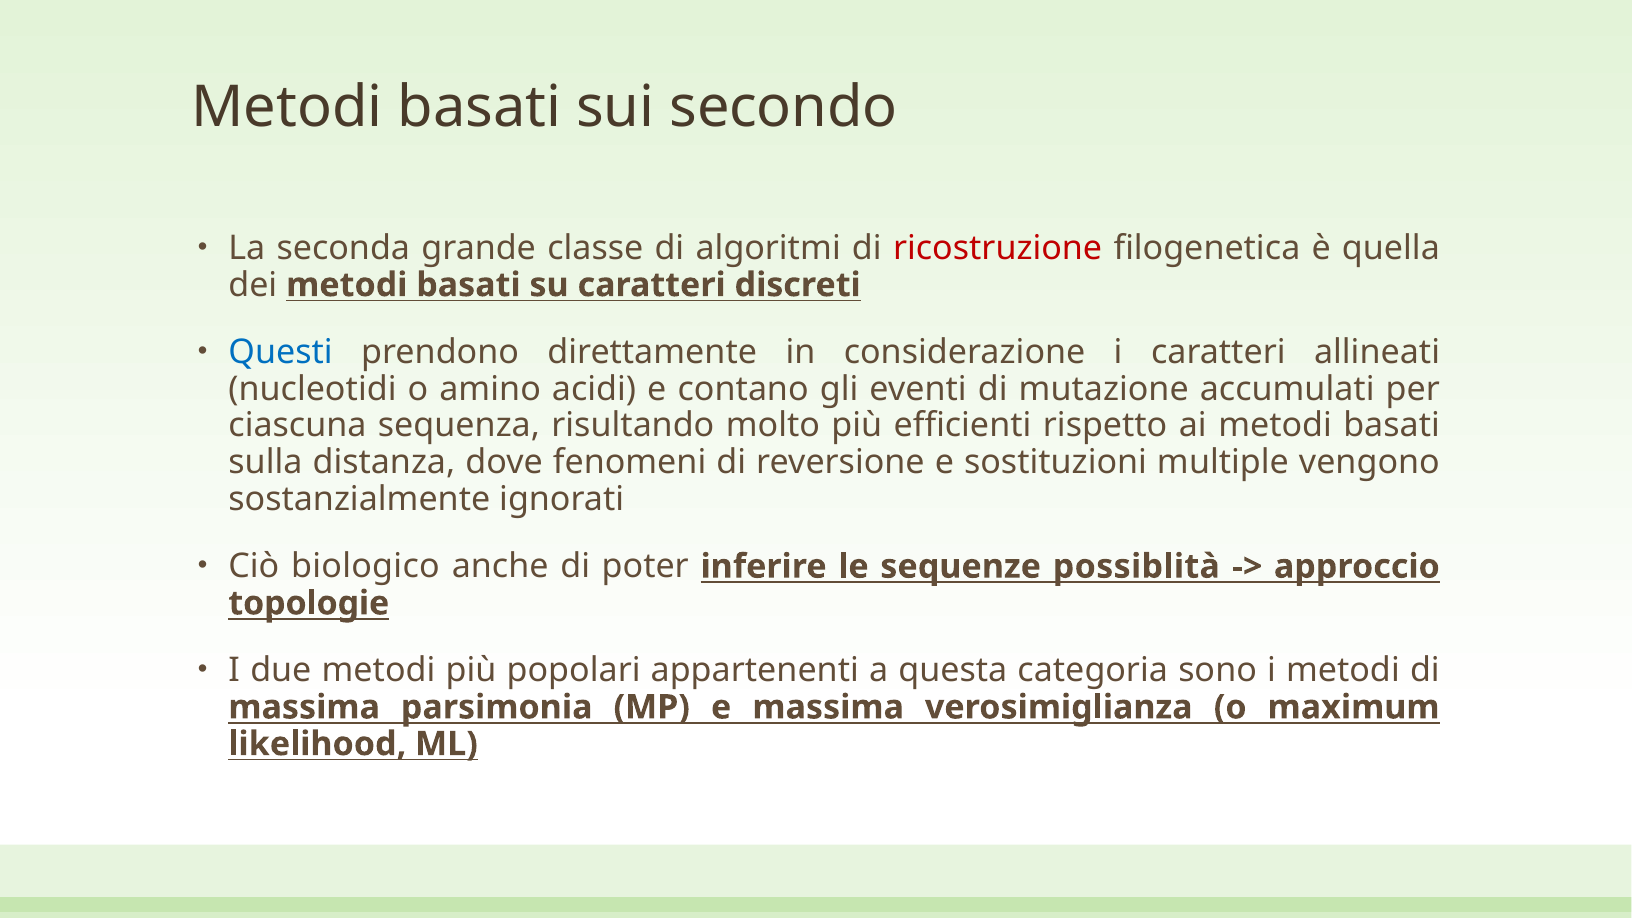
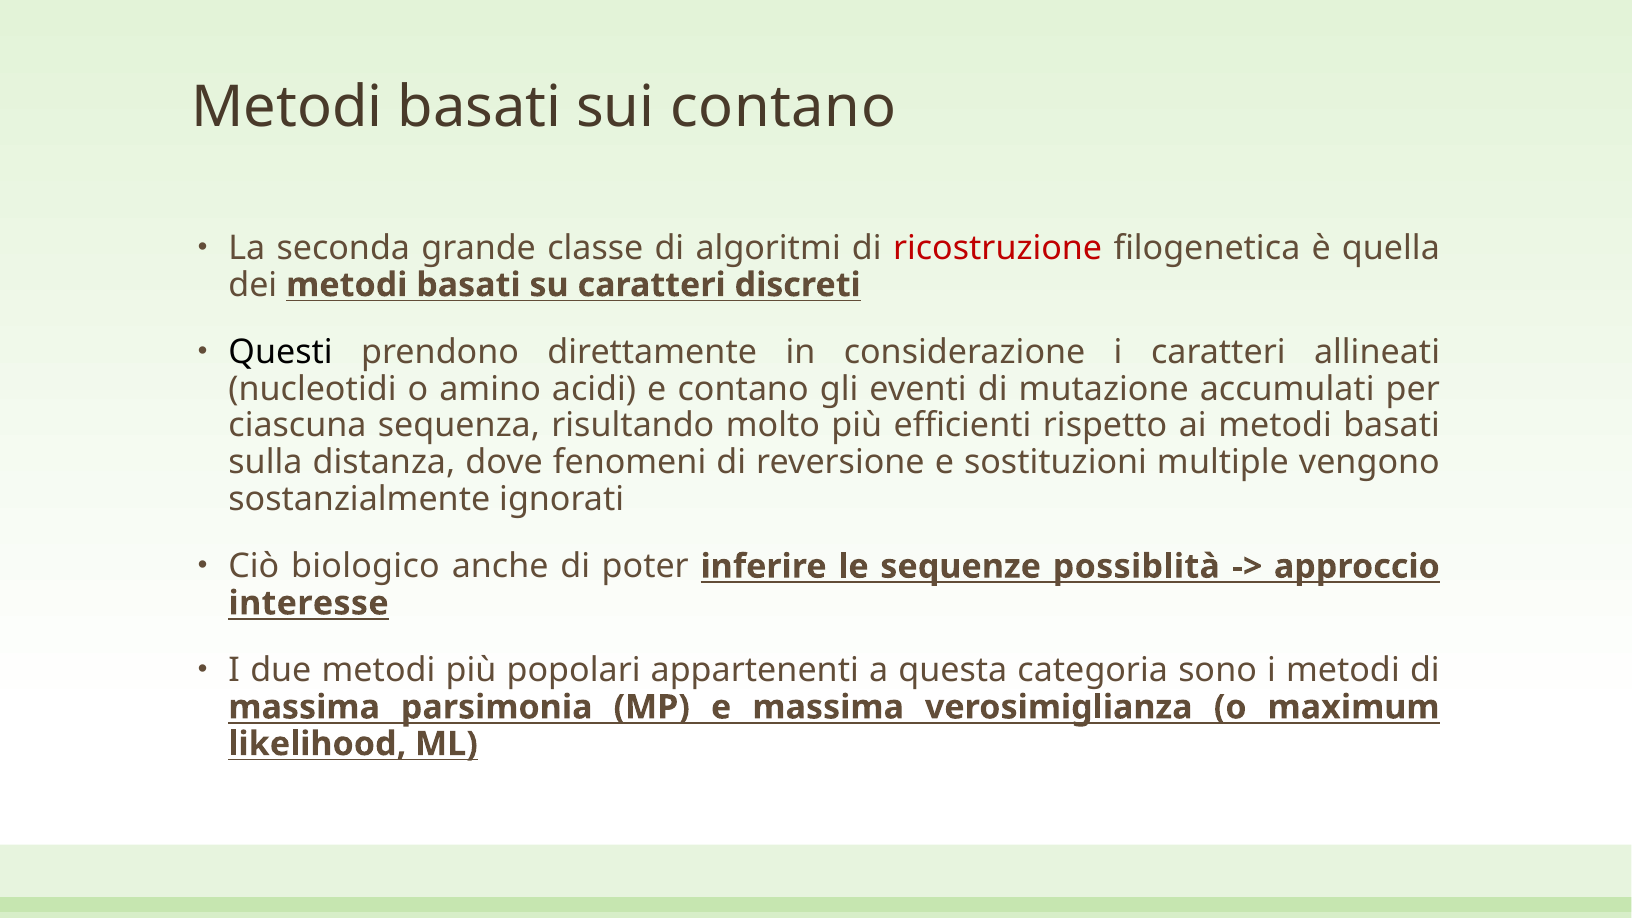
sui secondo: secondo -> contano
Questi colour: blue -> black
topologie: topologie -> interesse
